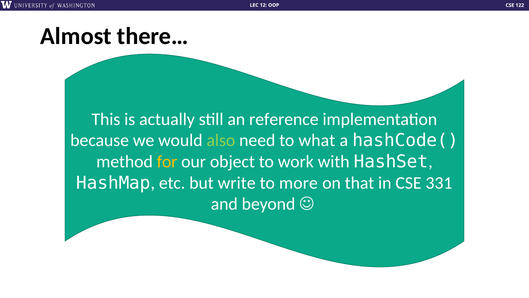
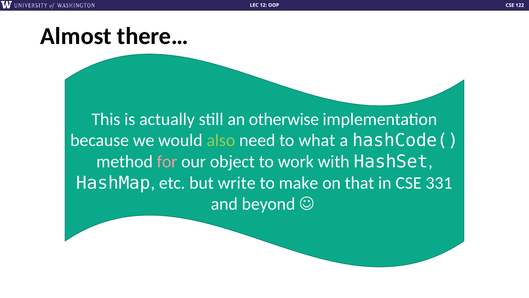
reference: reference -> otherwise
for colour: yellow -> pink
more: more -> make
